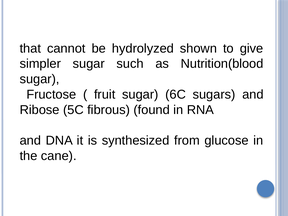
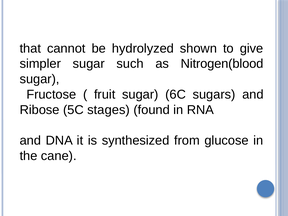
Nutrition(blood: Nutrition(blood -> Nitrogen(blood
fibrous: fibrous -> stages
